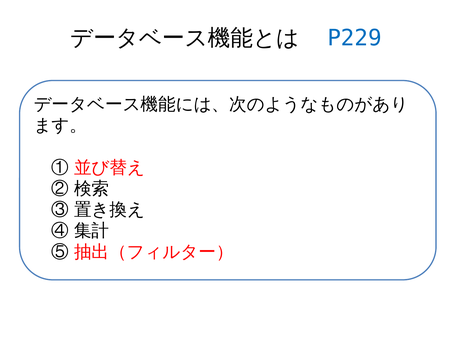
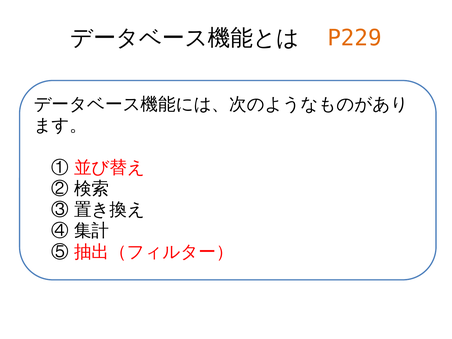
P229 colour: blue -> orange
